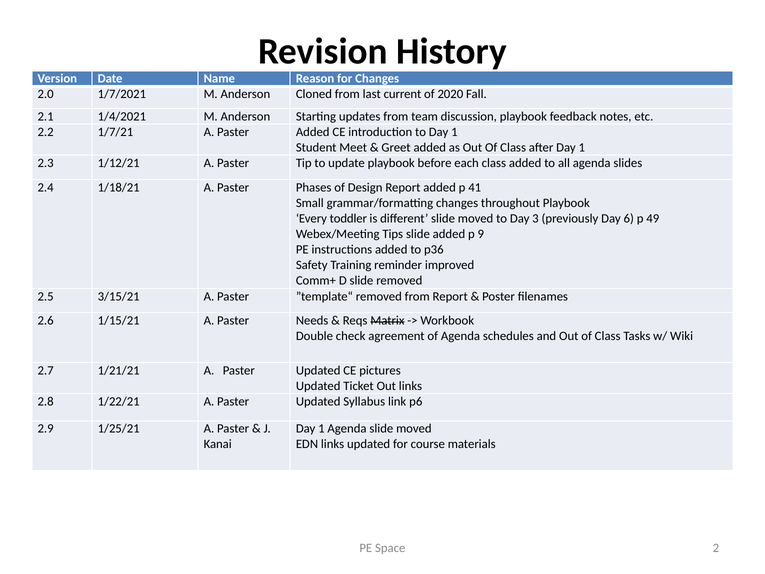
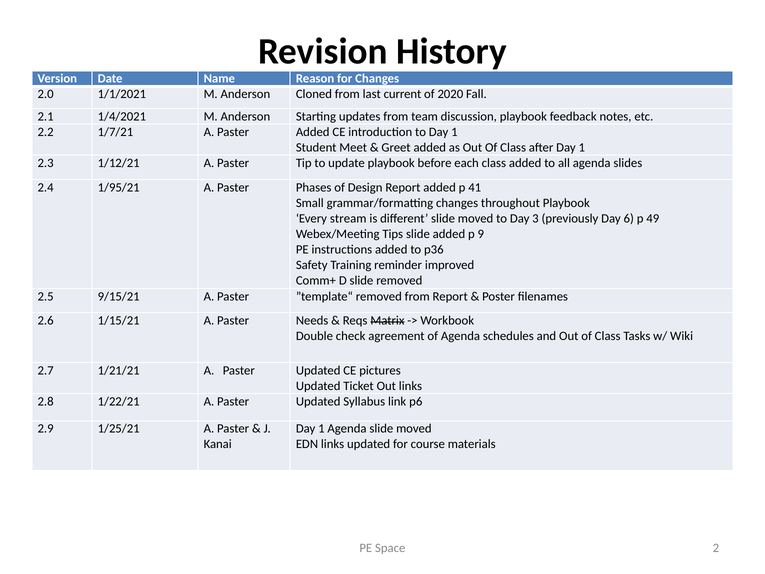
1/7/2021: 1/7/2021 -> 1/1/2021
1/18/21: 1/18/21 -> 1/95/21
toddler: toddler -> stream
3/15/21: 3/15/21 -> 9/15/21
